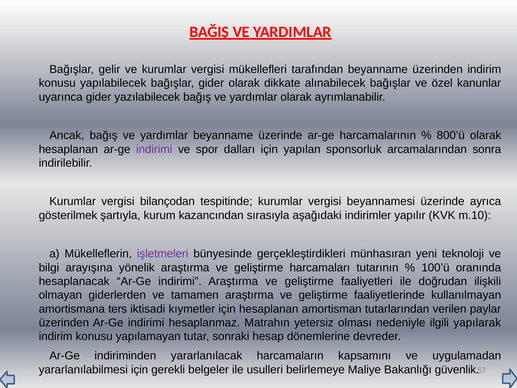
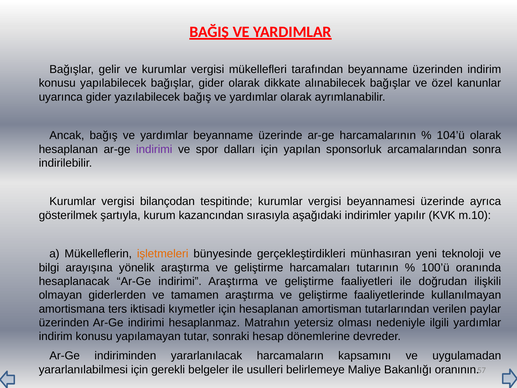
800’ü: 800’ü -> 104’ü
işletmeleri colour: purple -> orange
ilgili yapılarak: yapılarak -> yardımlar
güvenlik: güvenlik -> oranının
